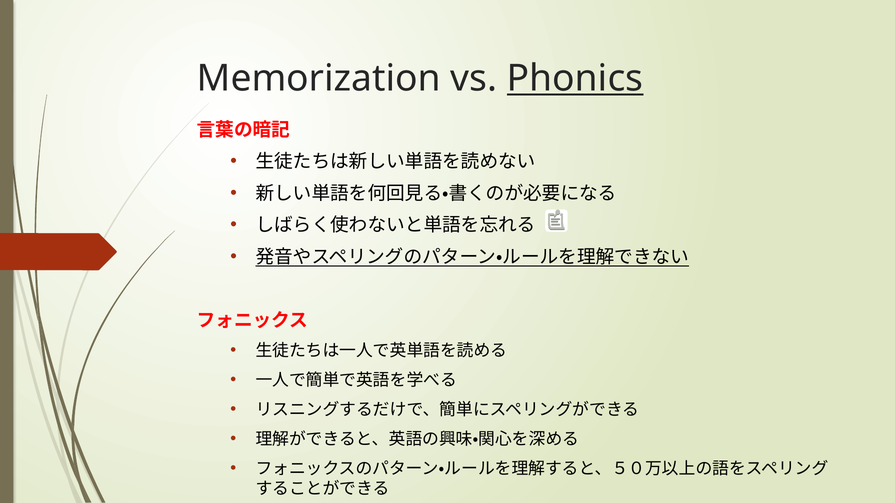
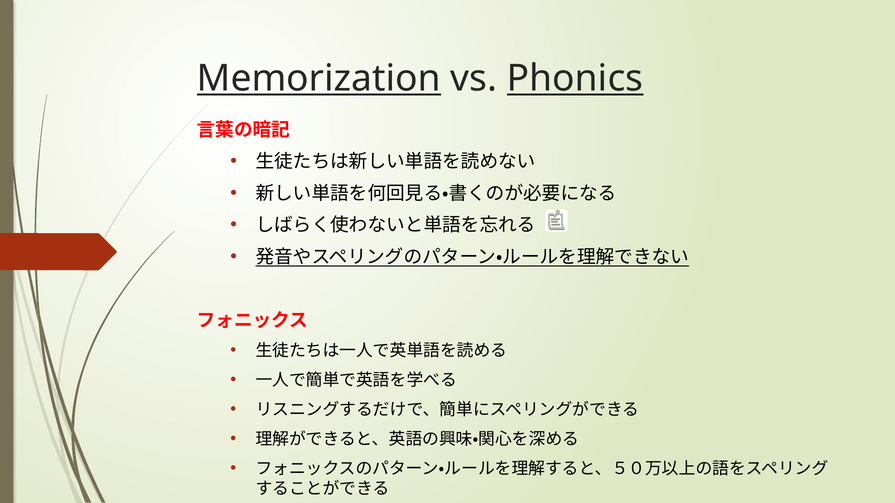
Memorization underline: none -> present
